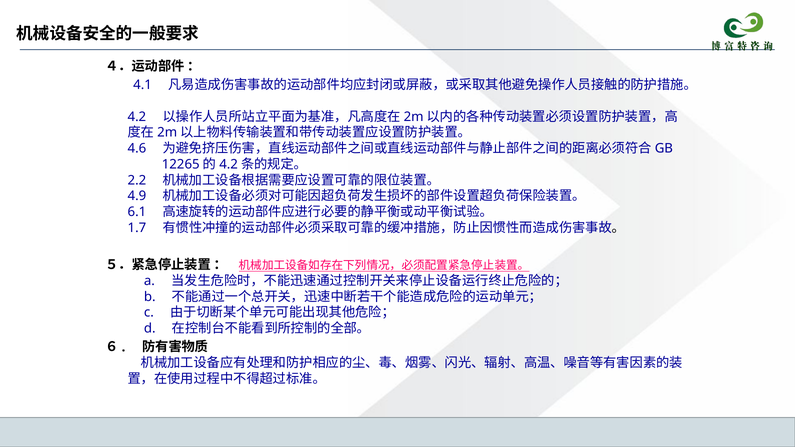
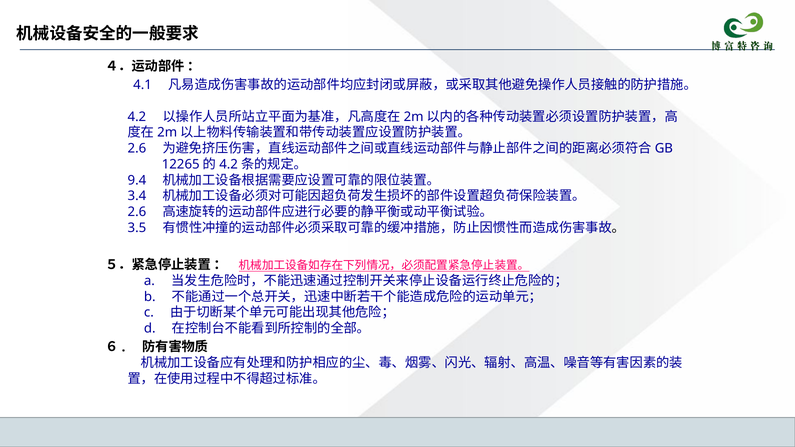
4.6 at (137, 148): 4.6 -> 2.6
2.2: 2.2 -> 9.4
4.9: 4.9 -> 3.4
6.1 at (137, 212): 6.1 -> 2.6
1.7: 1.7 -> 3.5
